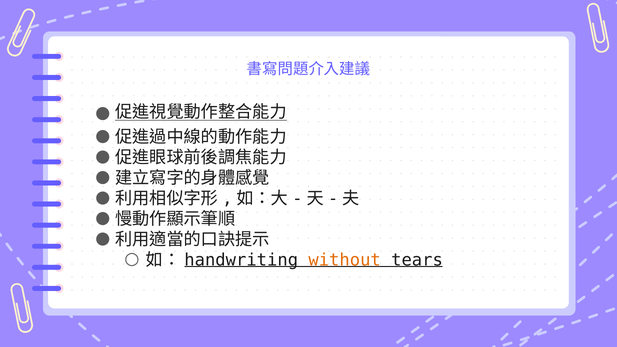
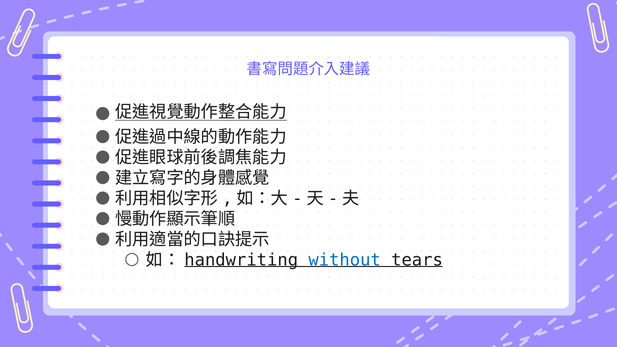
without colour: orange -> blue
